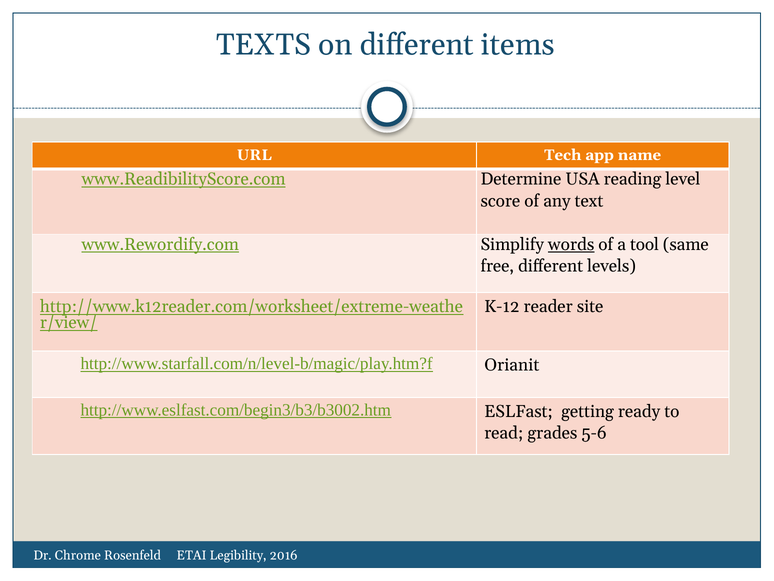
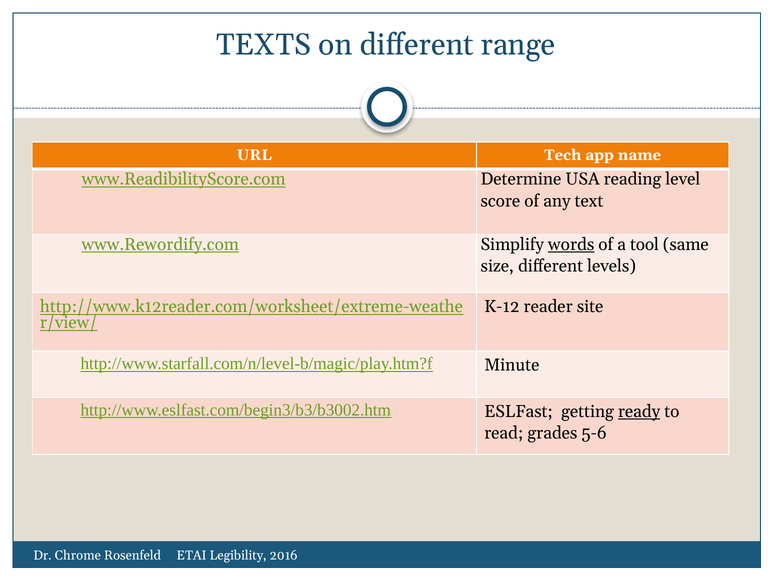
items: items -> range
free: free -> size
Orianit: Orianit -> Minute
ready underline: none -> present
